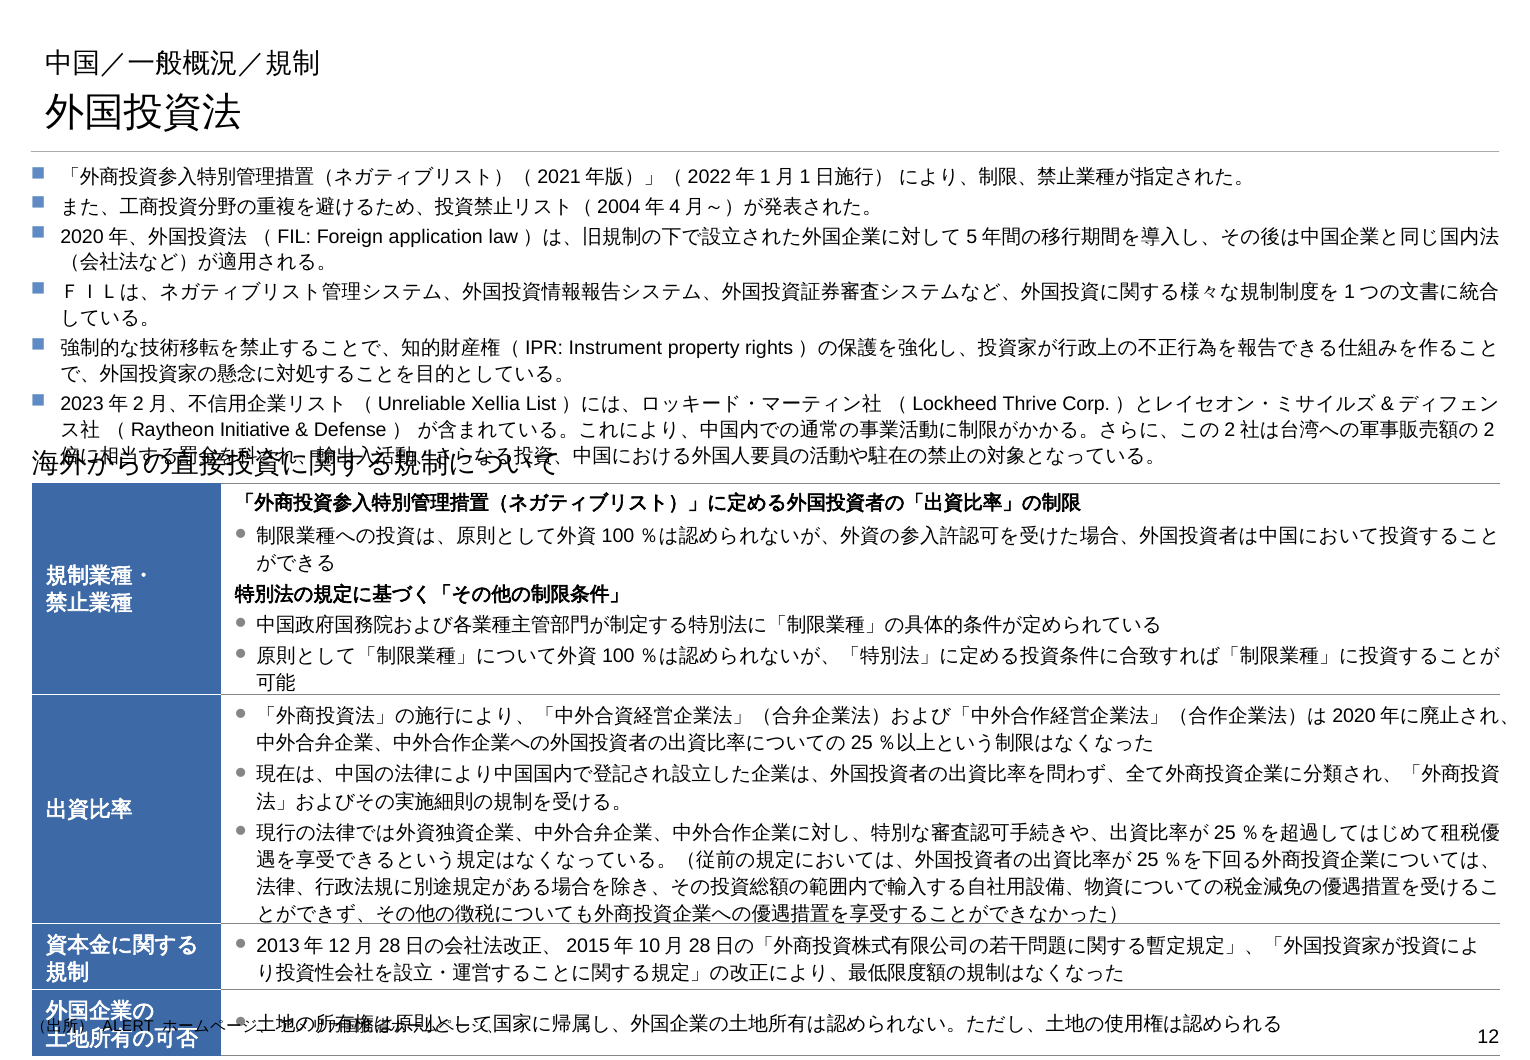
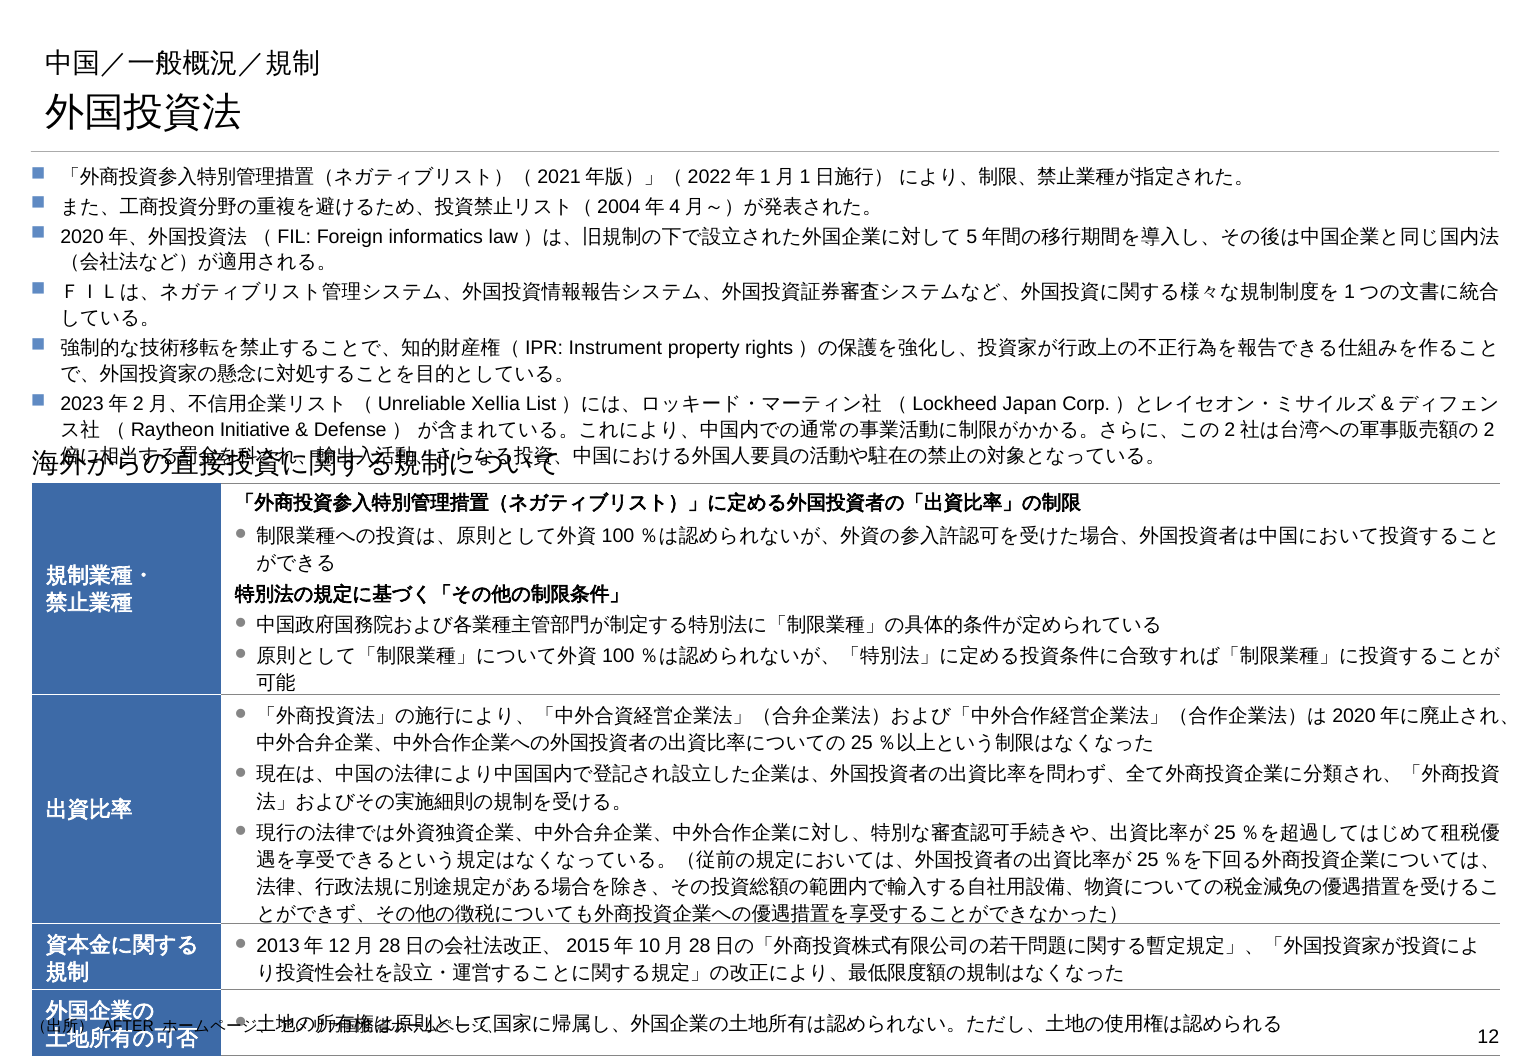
application: application -> informatics
Thrive: Thrive -> Japan
ALERT: ALERT -> AFTER
